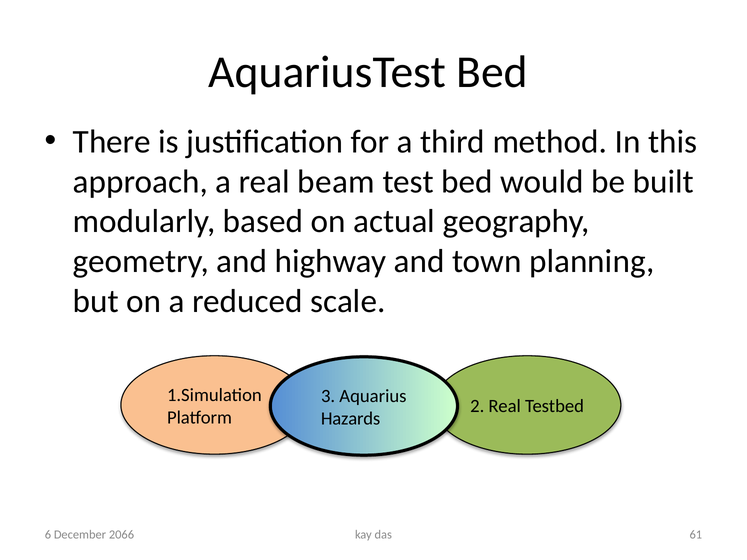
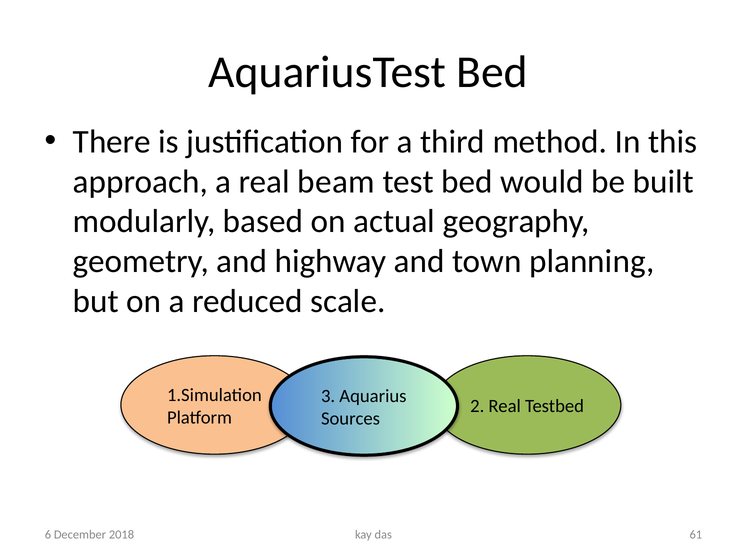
Hazards: Hazards -> Sources
2066: 2066 -> 2018
